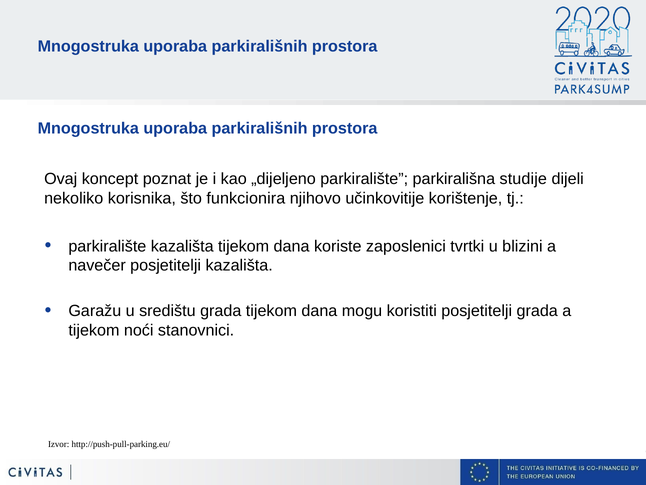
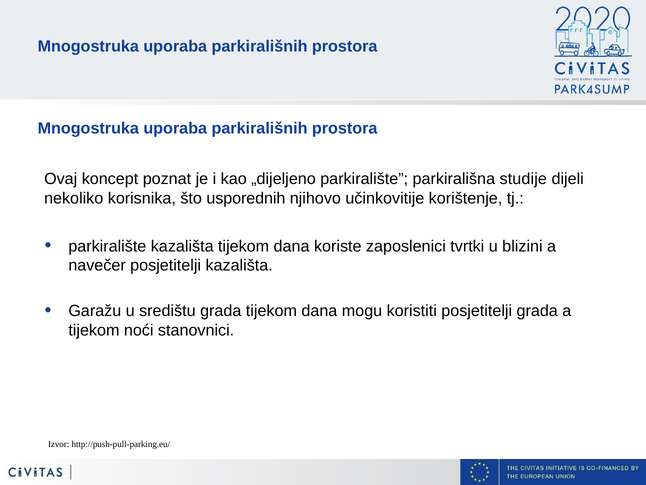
funkcionira: funkcionira -> usporednih
